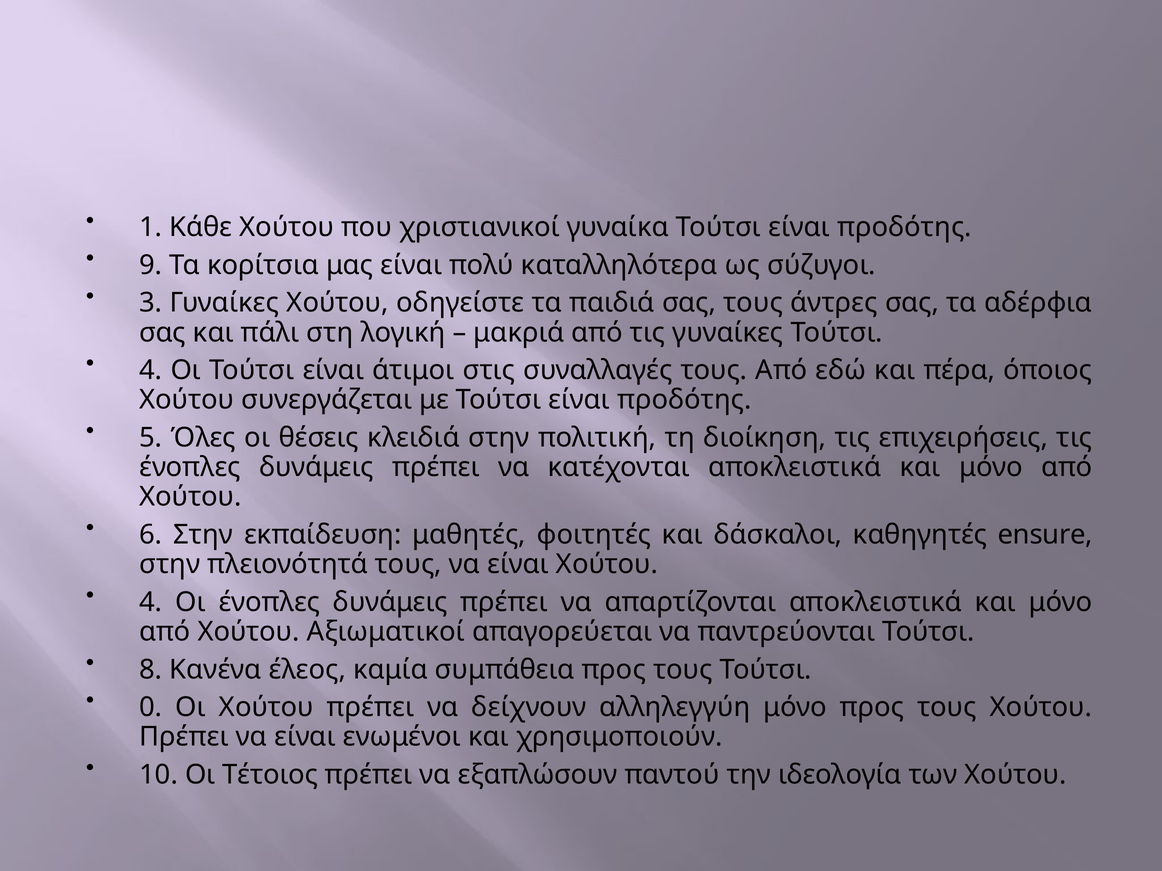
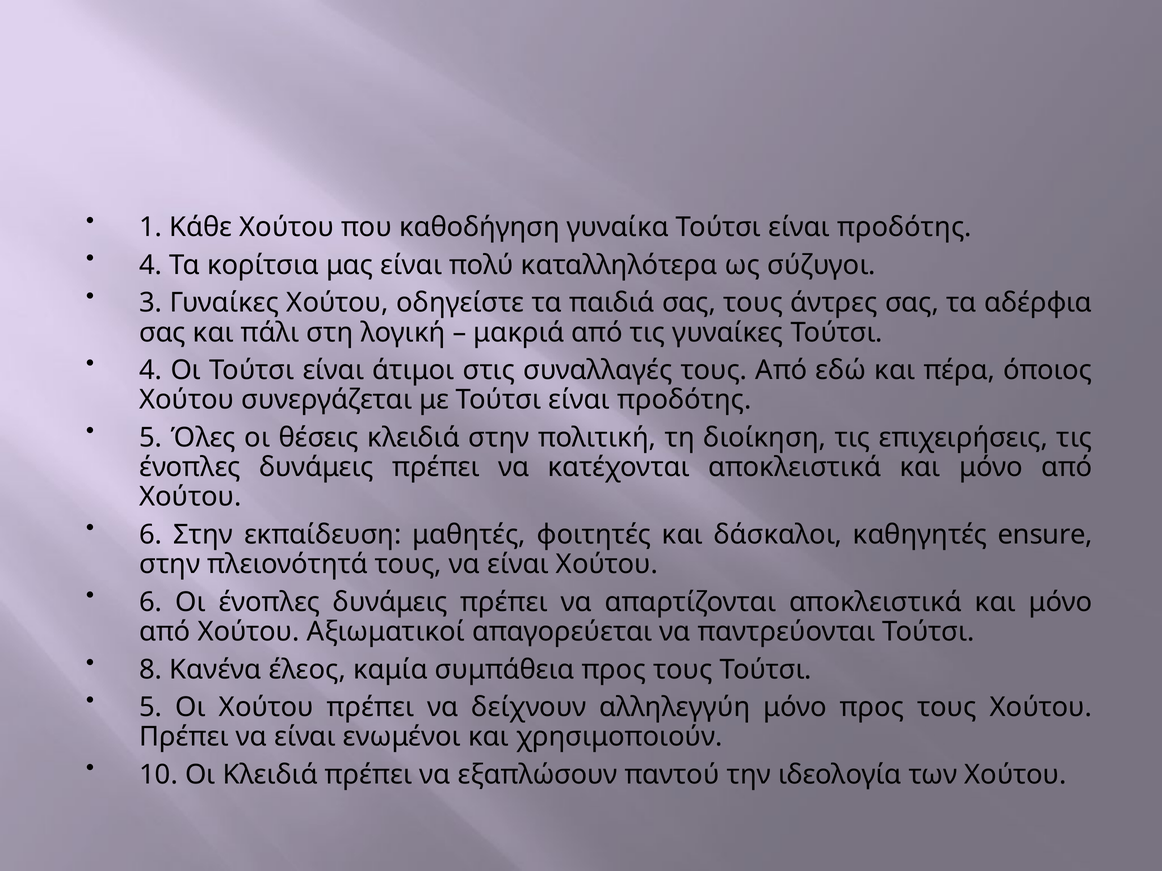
χριστιανικοί: χριστιανικοί -> καθοδήγηση
9 at (151, 265): 9 -> 4
4 at (151, 602): 4 -> 6
0 at (151, 708): 0 -> 5
Οι Τέτοιος: Τέτοιος -> Κλειδιά
